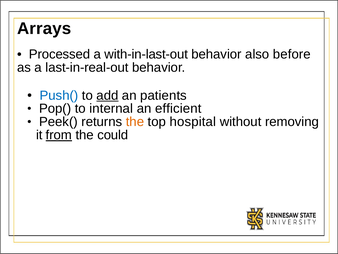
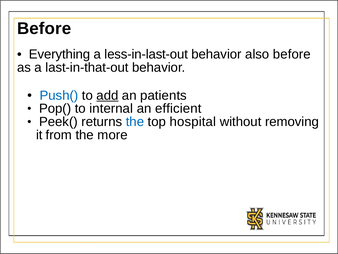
Arrays at (44, 29): Arrays -> Before
Processed: Processed -> Everything
with-in-last-out: with-in-last-out -> less-in-last-out
last-in-real-out: last-in-real-out -> last-in-that-out
the at (135, 122) colour: orange -> blue
from underline: present -> none
could: could -> more
